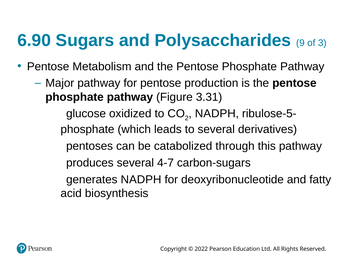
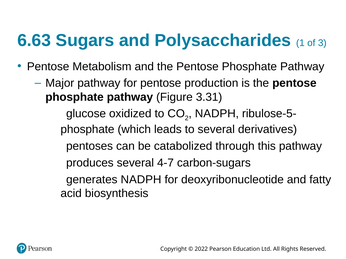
6.90: 6.90 -> 6.63
9: 9 -> 1
